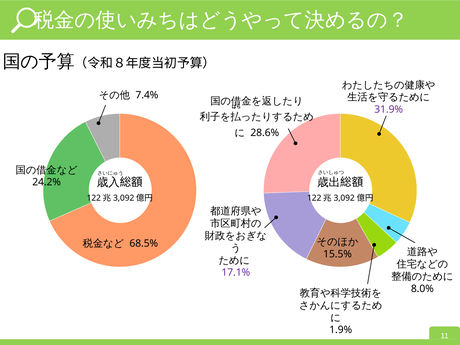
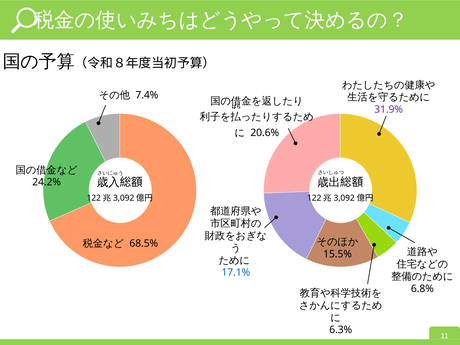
28.6%: 28.6% -> 20.6%
17.1% colour: purple -> blue
8.0%: 8.0% -> 6.8%
1.9%: 1.9% -> 6.3%
